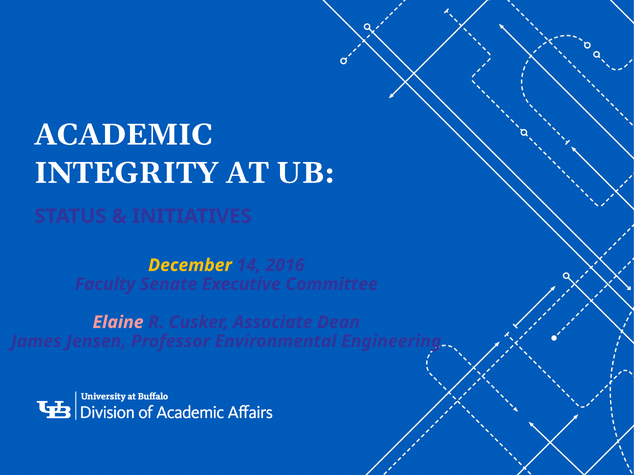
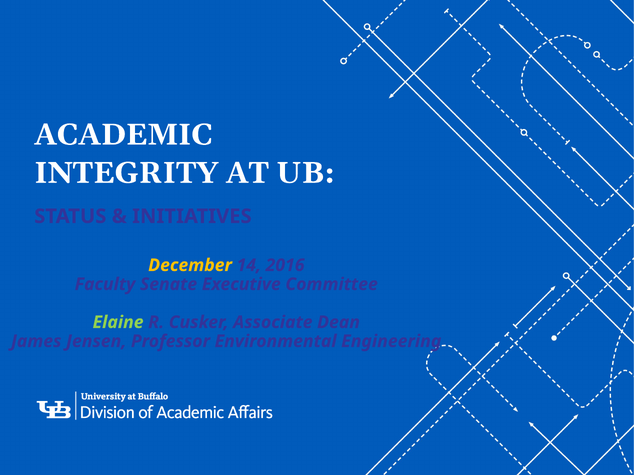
Elaine colour: pink -> light green
